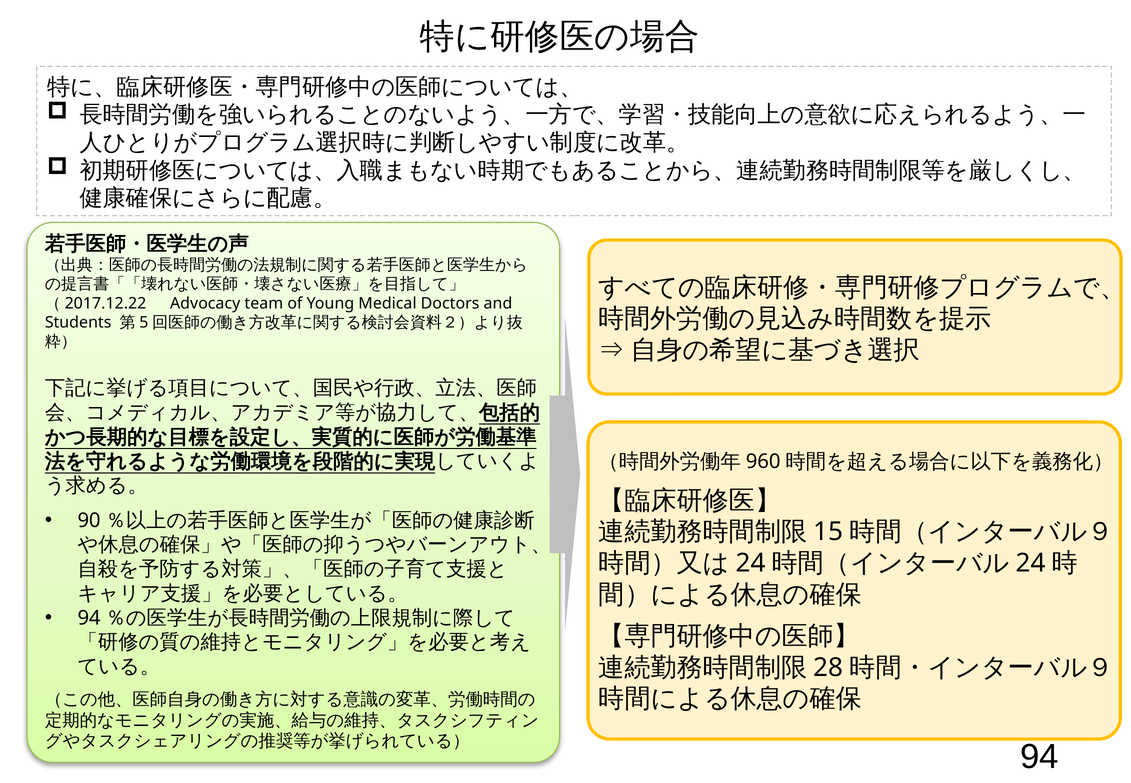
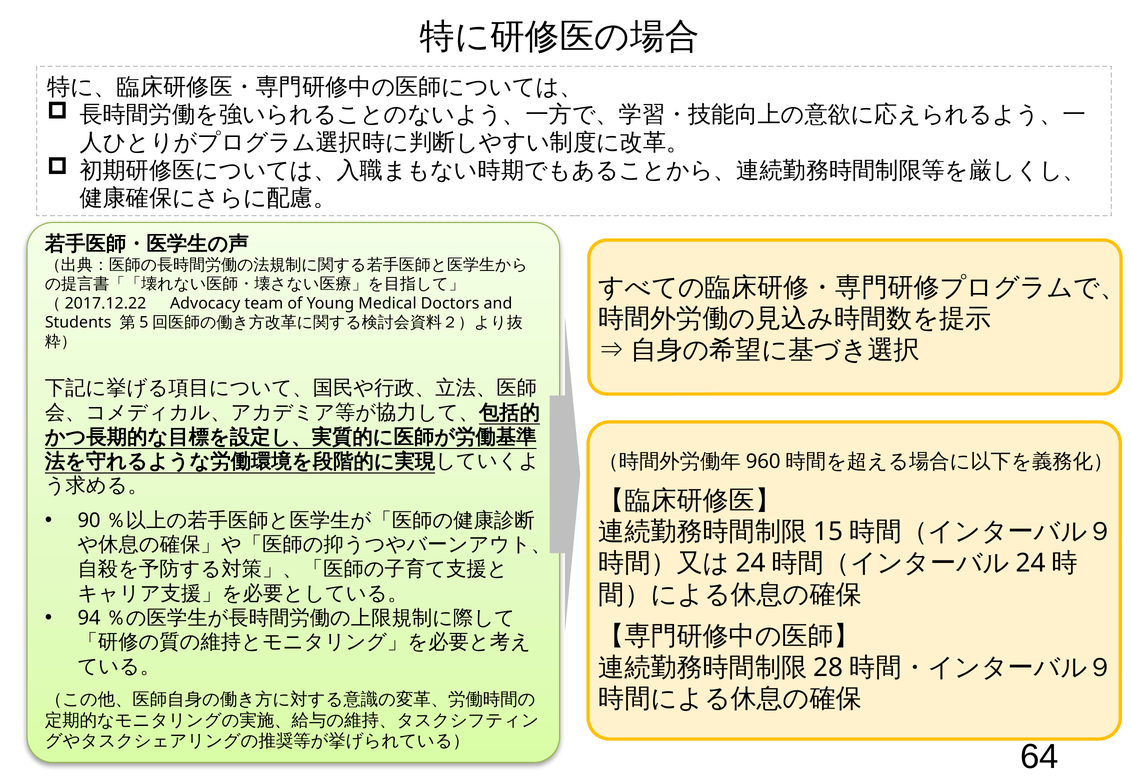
94: 94 -> 64
